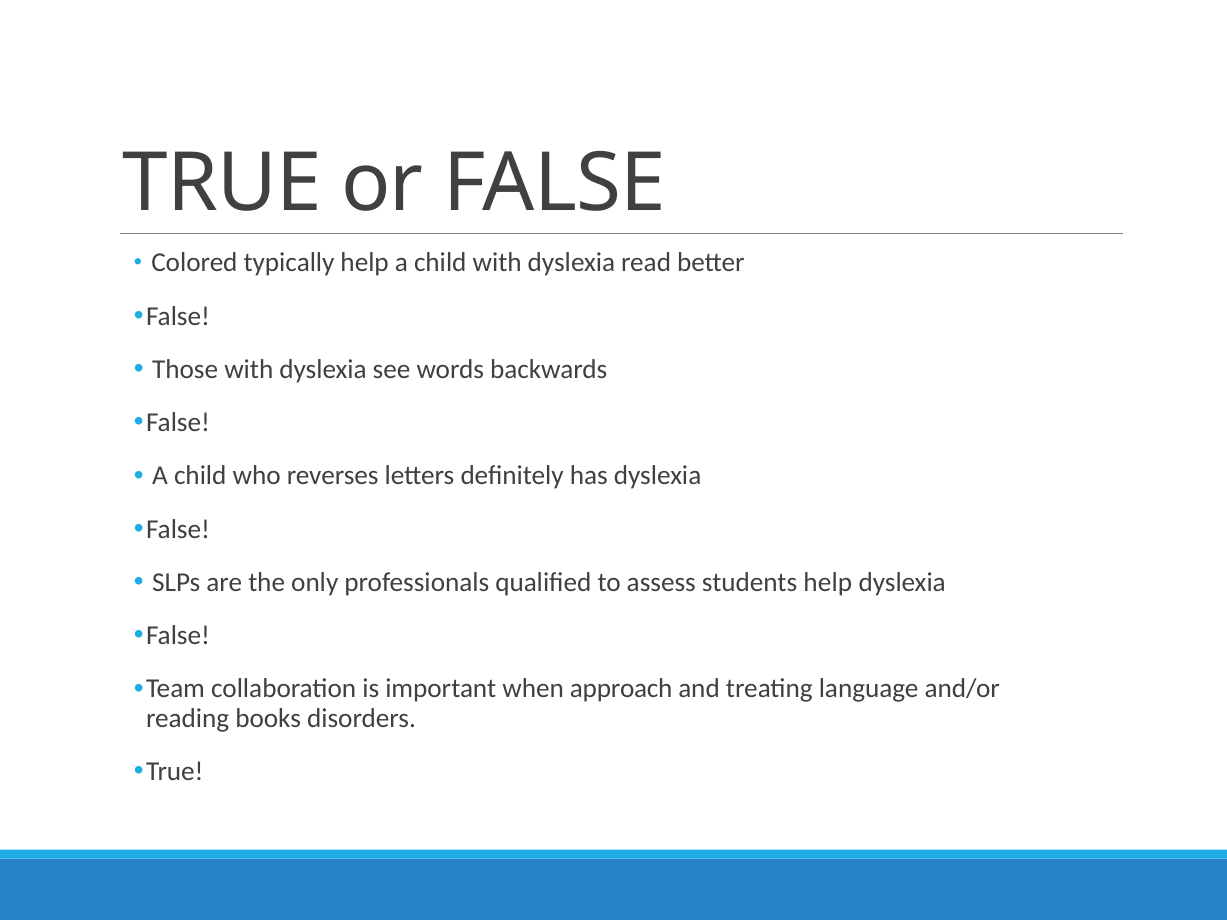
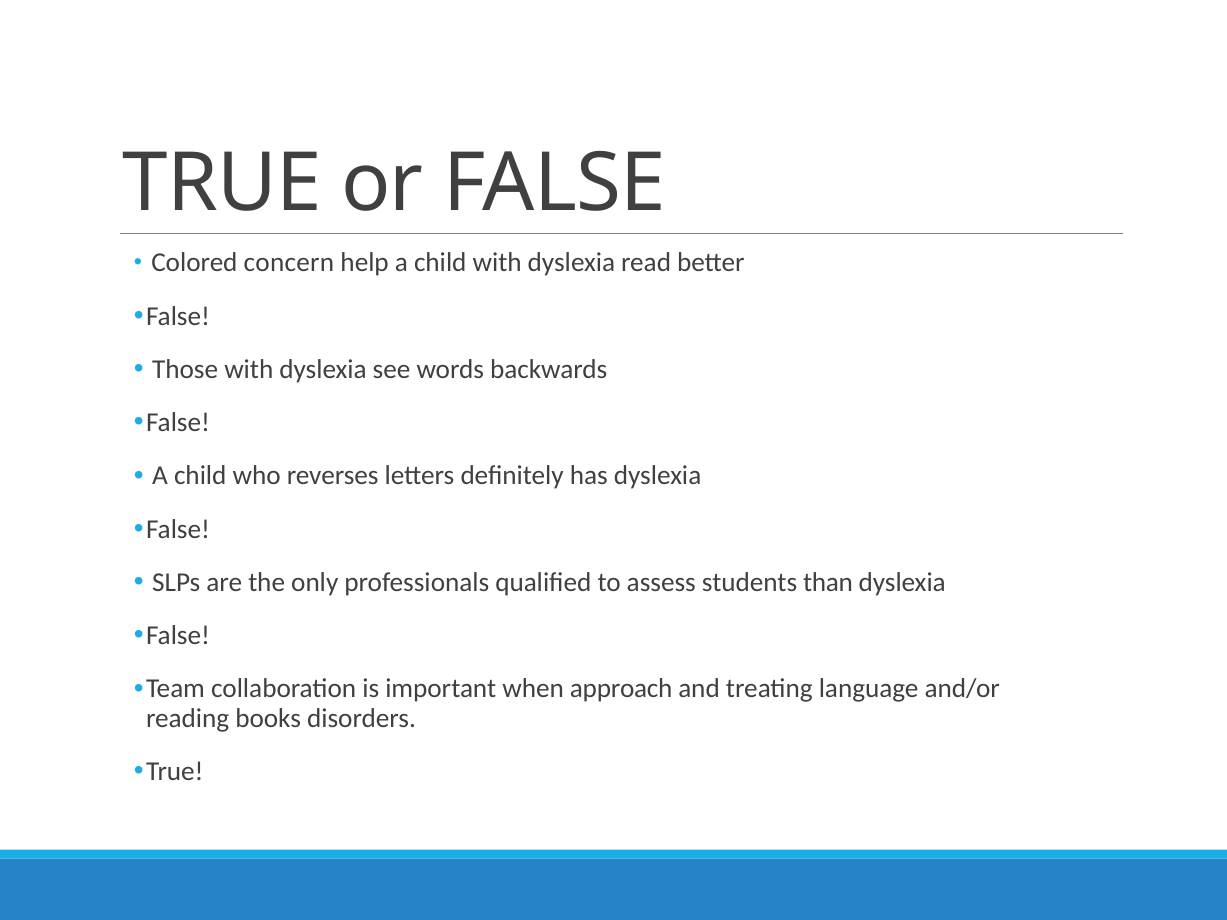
typically: typically -> concern
students help: help -> than
